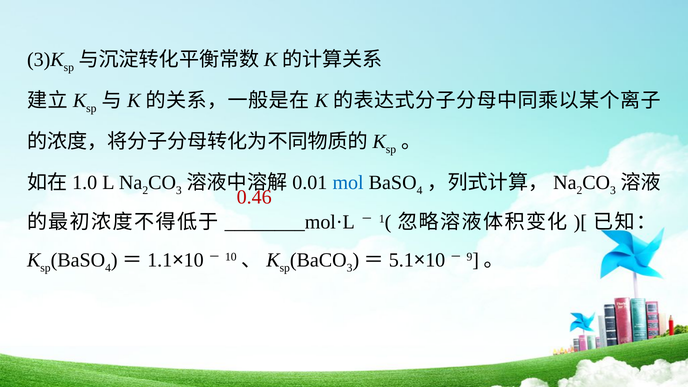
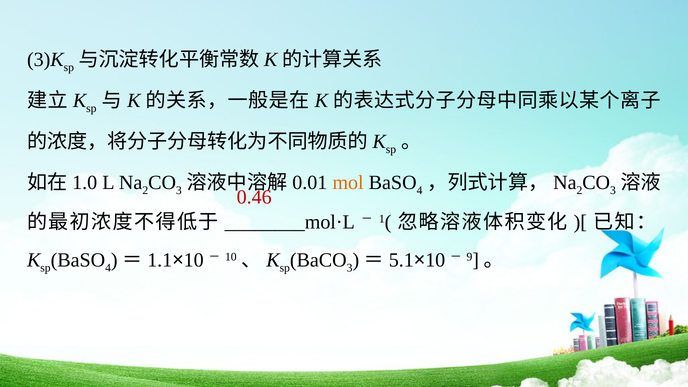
mol colour: blue -> orange
